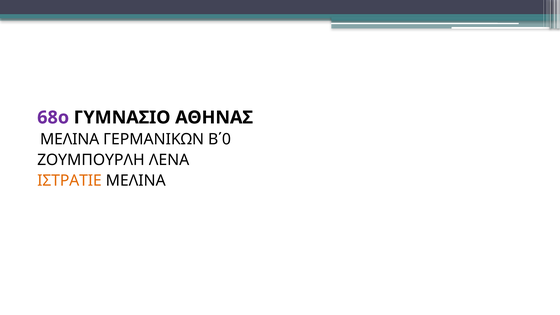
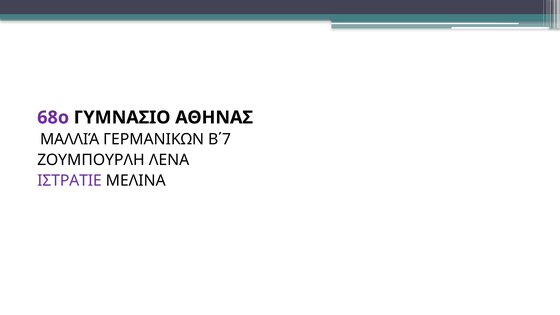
ΜΕΛΙΝΑ at (70, 139): ΜΕΛΙΝΑ -> ΜΑΛΛΙΆ
Β΄0: Β΄0 -> Β΄7
ΙΣΤΡΑΤΙΕ colour: orange -> purple
